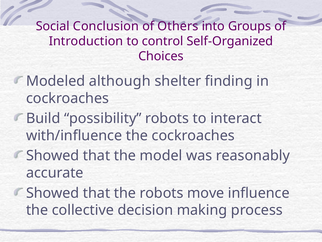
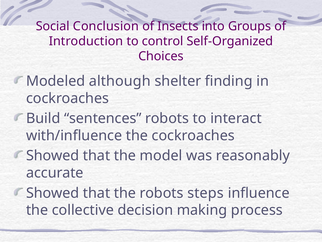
Others: Others -> Insects
possibility: possibility -> sentences
move: move -> steps
